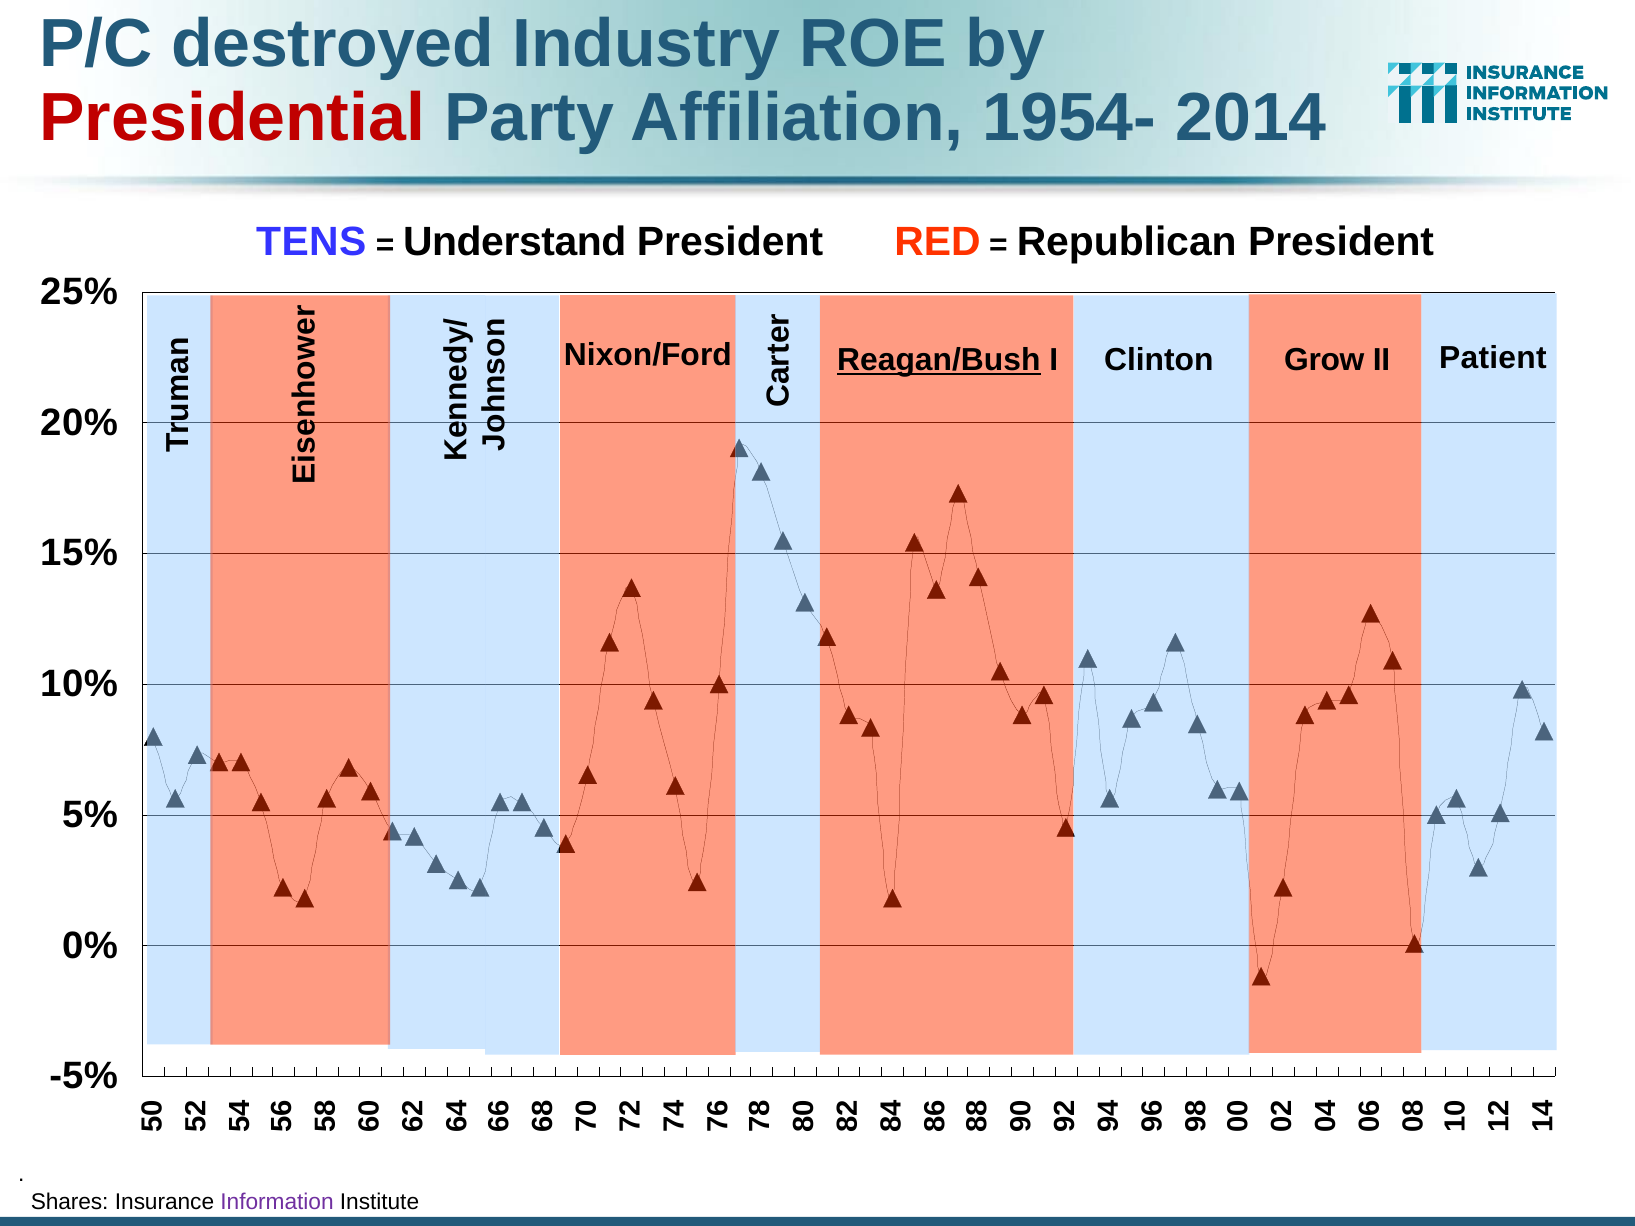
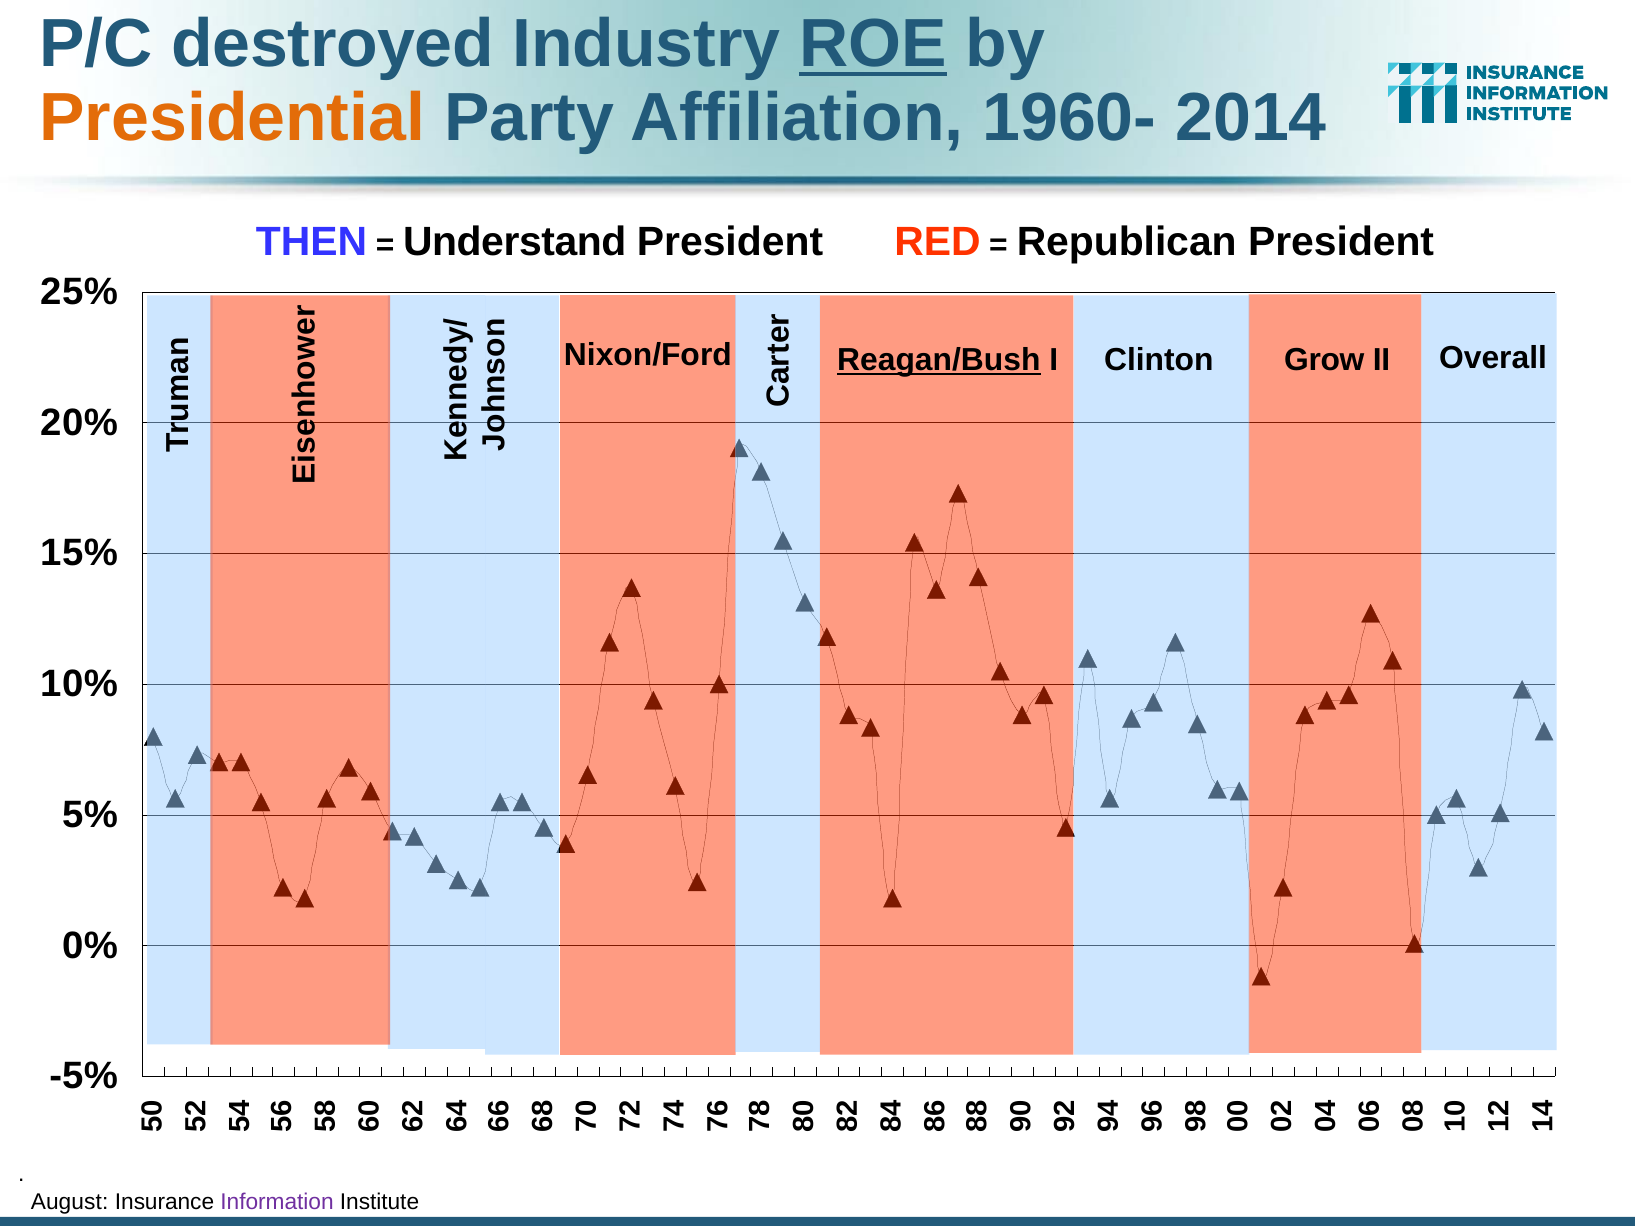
ROE underline: none -> present
Presidential colour: red -> orange
1954-: 1954- -> 1960-
TENS: TENS -> THEN
Patient: Patient -> Overall
Shares: Shares -> August
